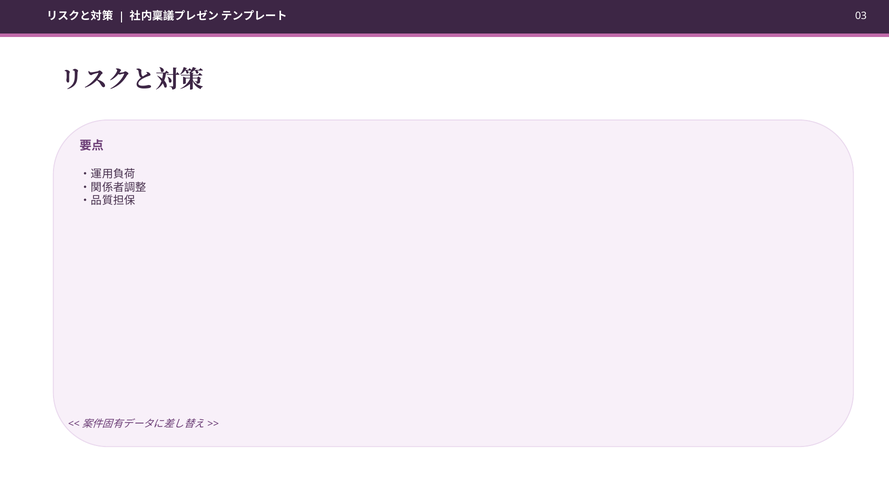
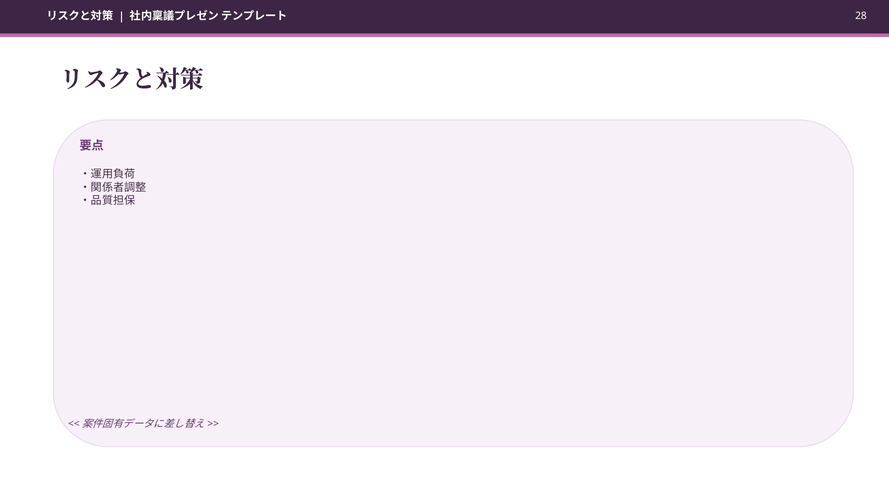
03: 03 -> 28
